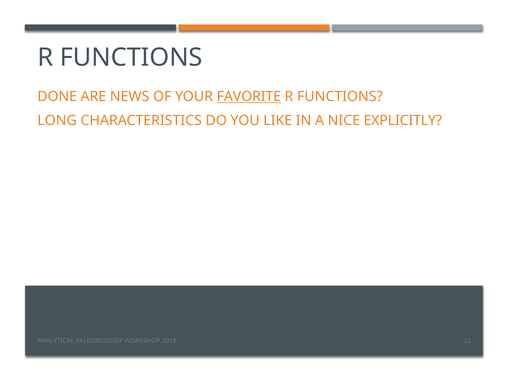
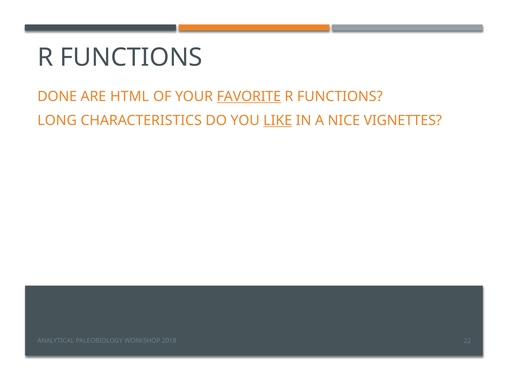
NEWS: NEWS -> HTML
LIKE underline: none -> present
EXPLICITLY: EXPLICITLY -> VIGNETTES
